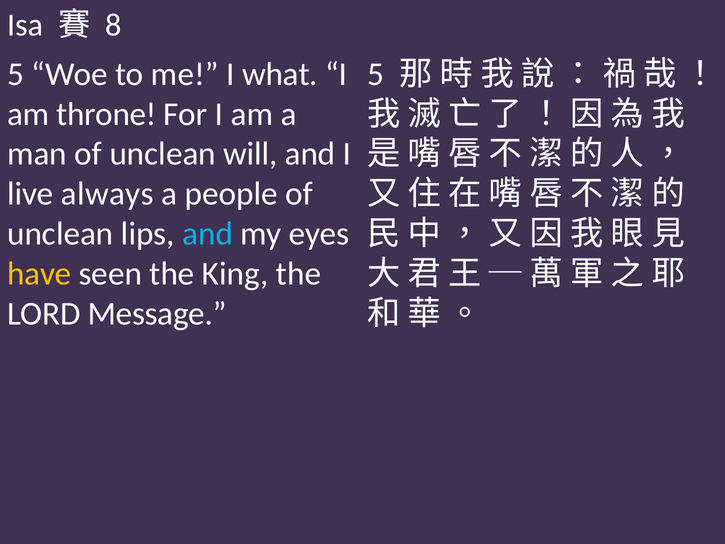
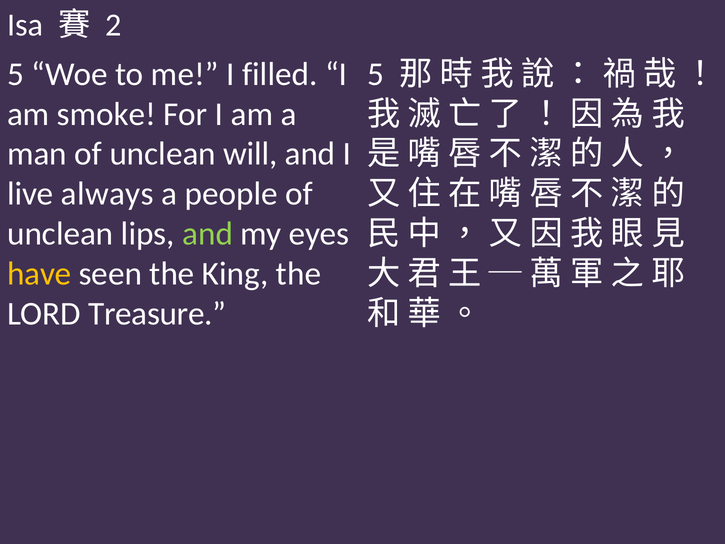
8: 8 -> 2
what: what -> filled
throne: throne -> smoke
and at (208, 234) colour: light blue -> light green
Message: Message -> Treasure
